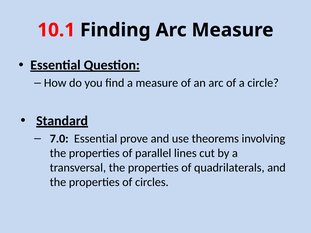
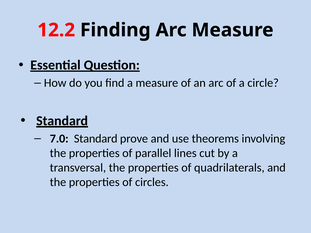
10.1: 10.1 -> 12.2
7.0 Essential: Essential -> Standard
